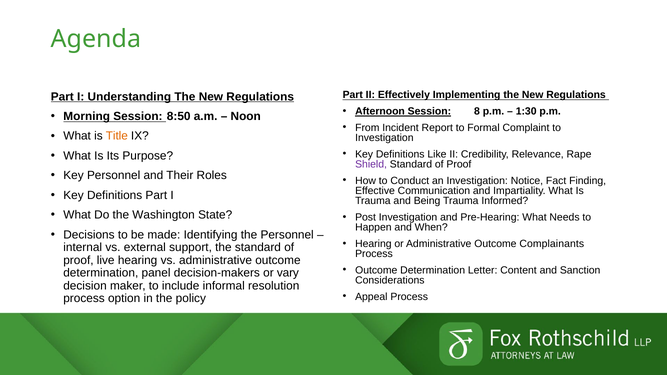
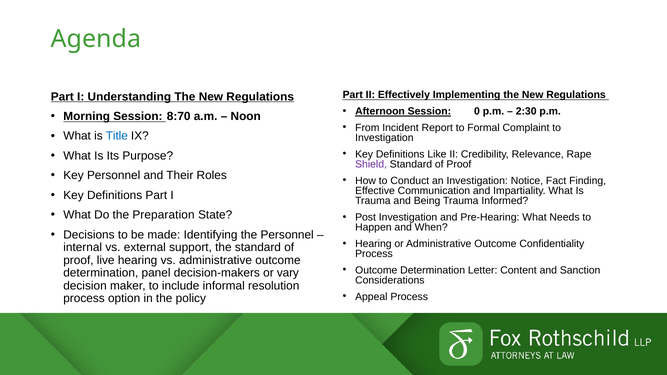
8: 8 -> 0
1:30: 1:30 -> 2:30
8:50: 8:50 -> 8:70
Title colour: orange -> blue
Washington: Washington -> Preparation
Complainants: Complainants -> Confidentiality
